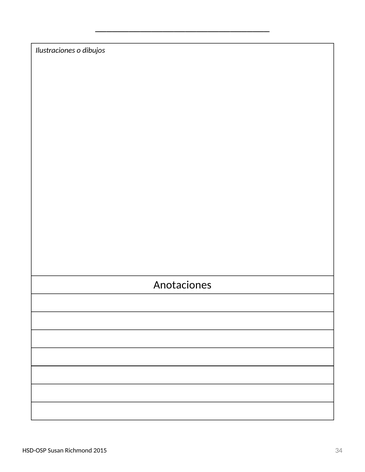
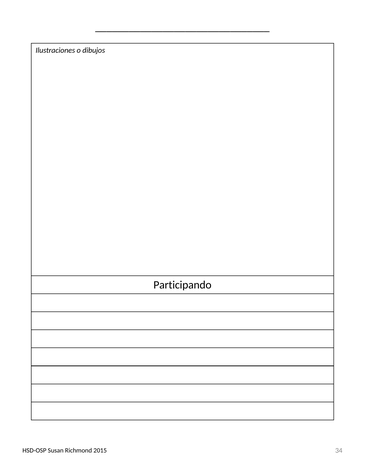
Anotaciones: Anotaciones -> Participando
